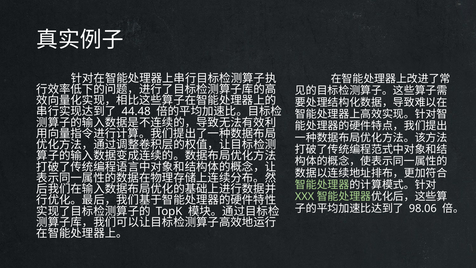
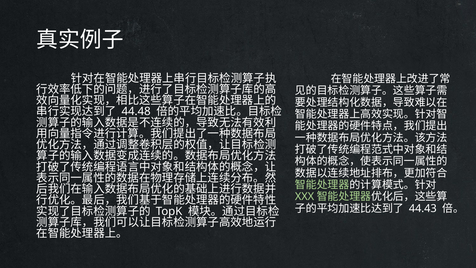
98.06: 98.06 -> 44.43
